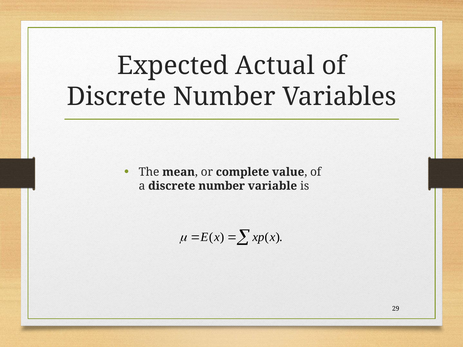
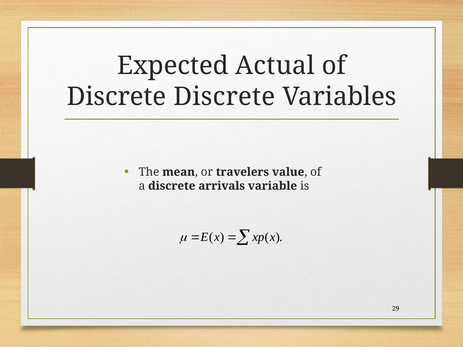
Number at (224, 97): Number -> Discrete
complete: complete -> travelers
a discrete number: number -> arrivals
